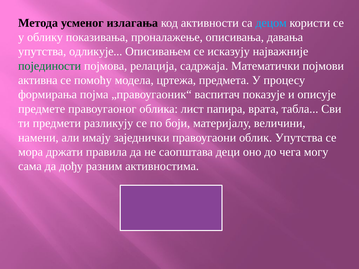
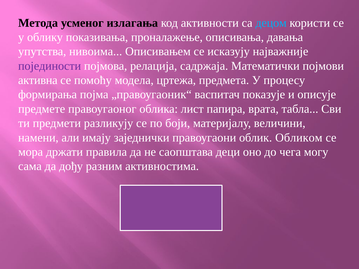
одликује: одликује -> нивоима
појединости colour: green -> purple
облик Упутства: Упутства -> Обликом
